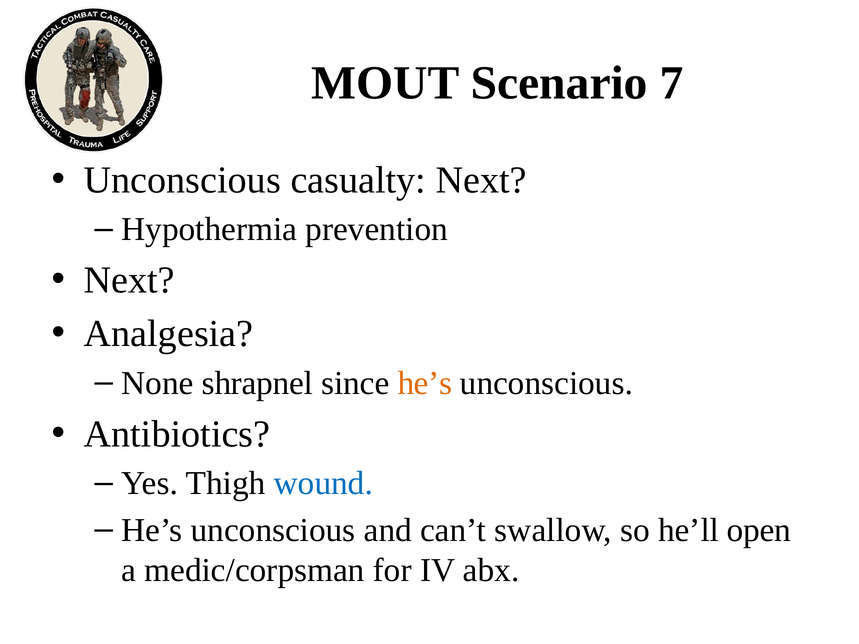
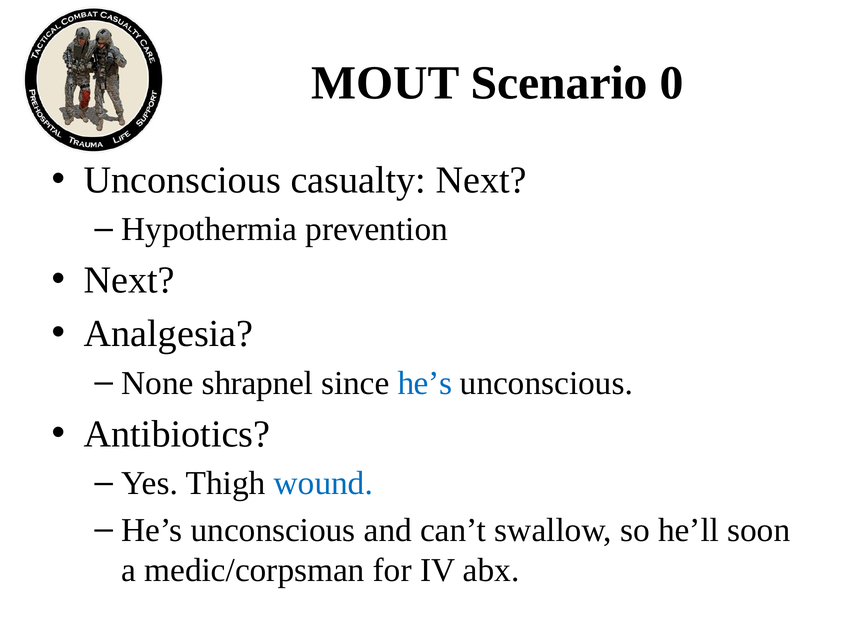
7: 7 -> 0
he’s at (425, 383) colour: orange -> blue
open: open -> soon
